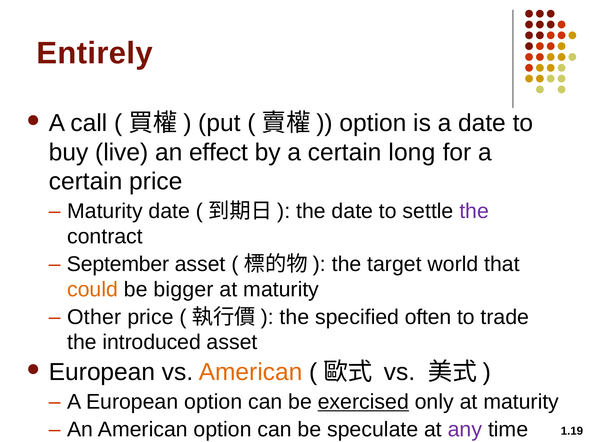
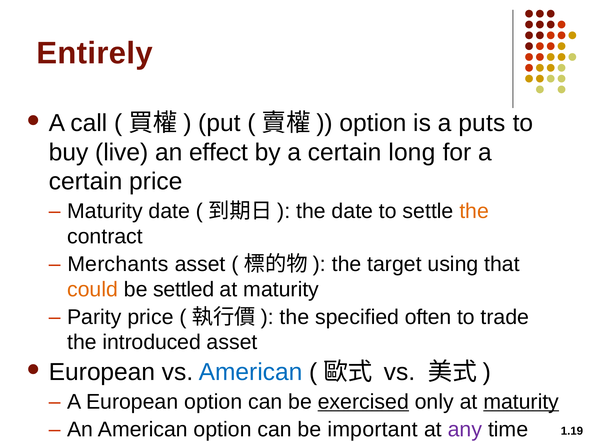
a date: date -> puts
the at (474, 211) colour: purple -> orange
September: September -> Merchants
world: world -> using
bigger: bigger -> settled
Other: Other -> Parity
American at (251, 372) colour: orange -> blue
maturity at (521, 401) underline: none -> present
speculate: speculate -> important
